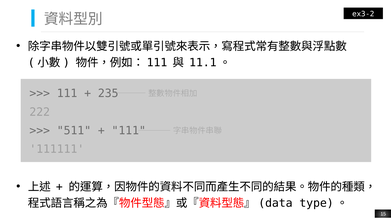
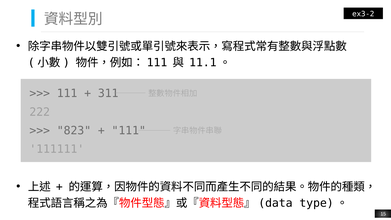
235: 235 -> 311
511: 511 -> 823
